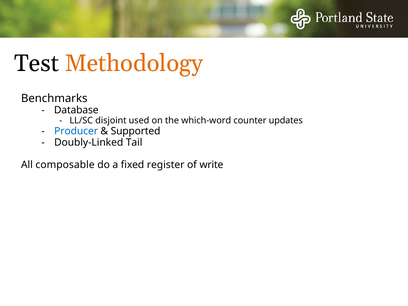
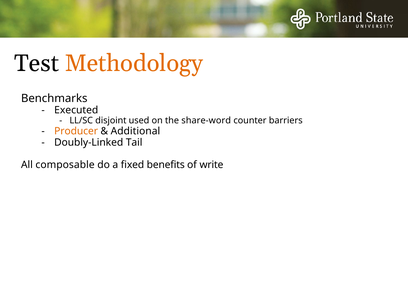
Database: Database -> Executed
which-word: which-word -> share-word
updates: updates -> barriers
Producer colour: blue -> orange
Supported: Supported -> Additional
register: register -> benefits
